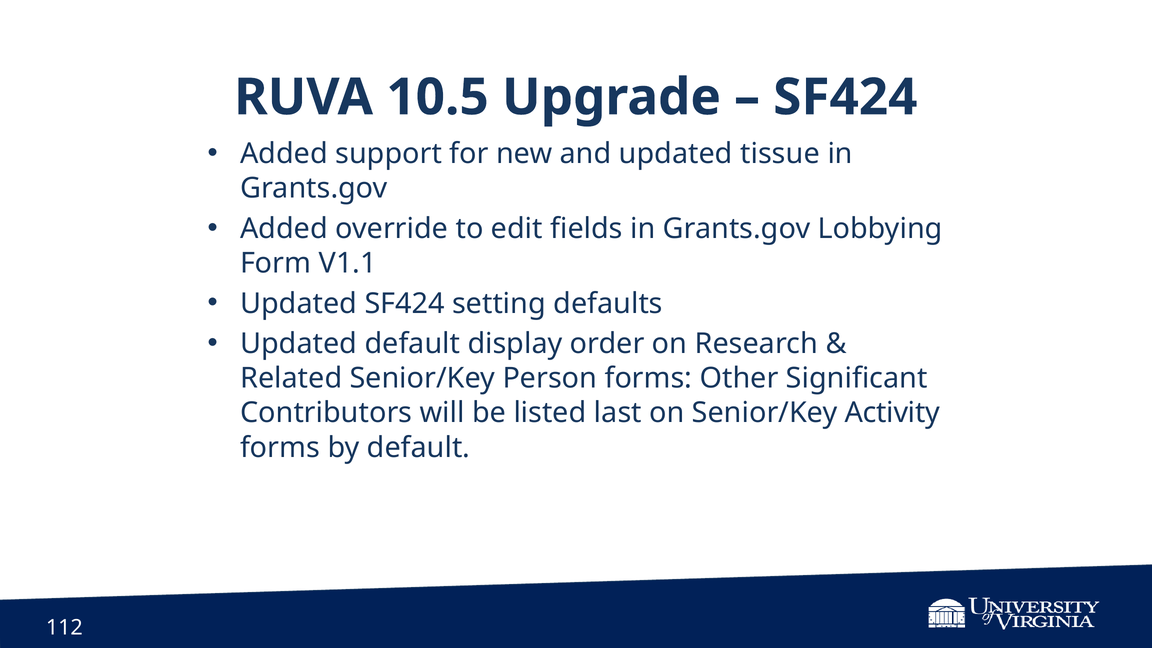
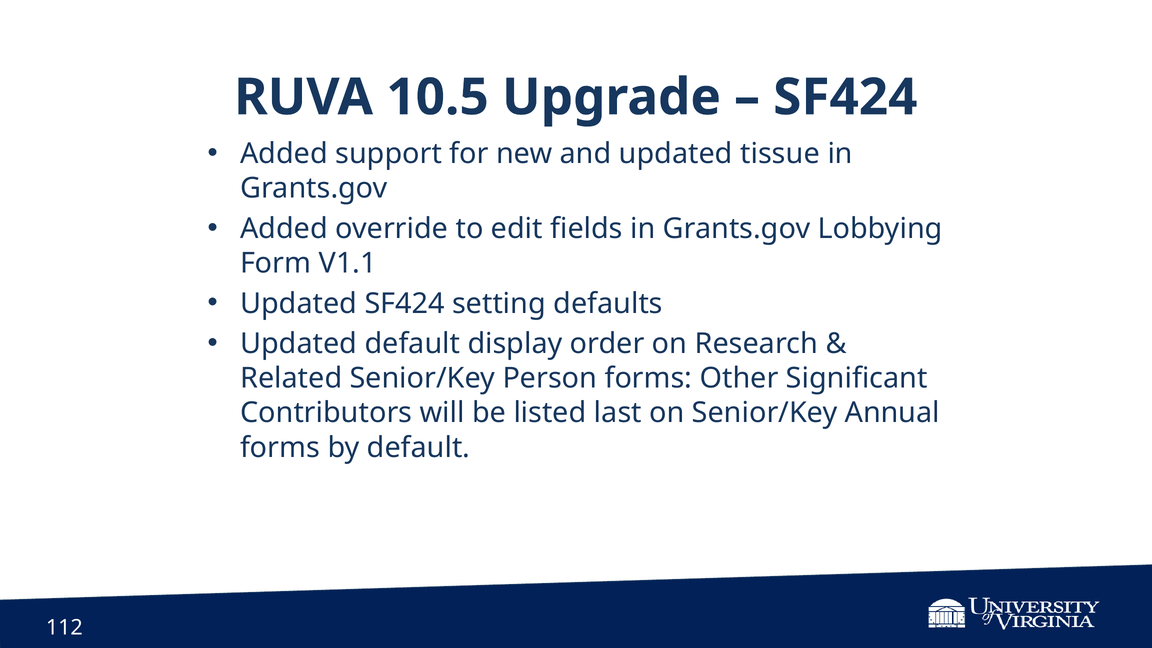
Activity: Activity -> Annual
